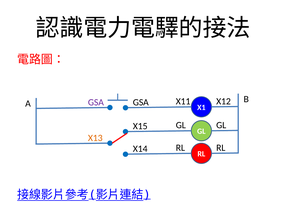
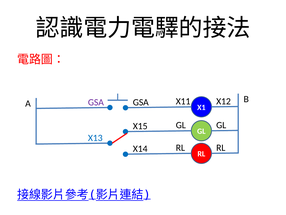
X13 colour: orange -> blue
